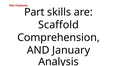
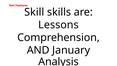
Part: Part -> Skill
Scaffold: Scaffold -> Lessons
